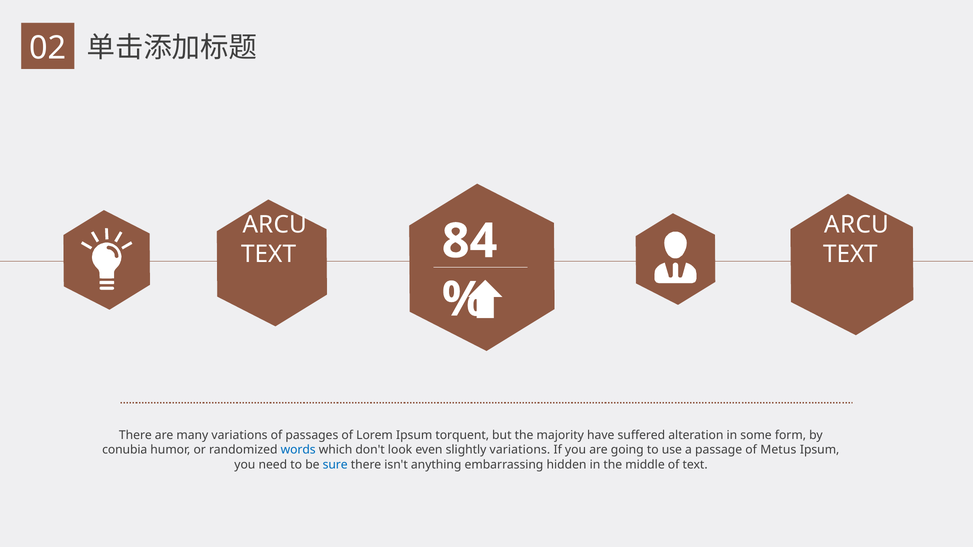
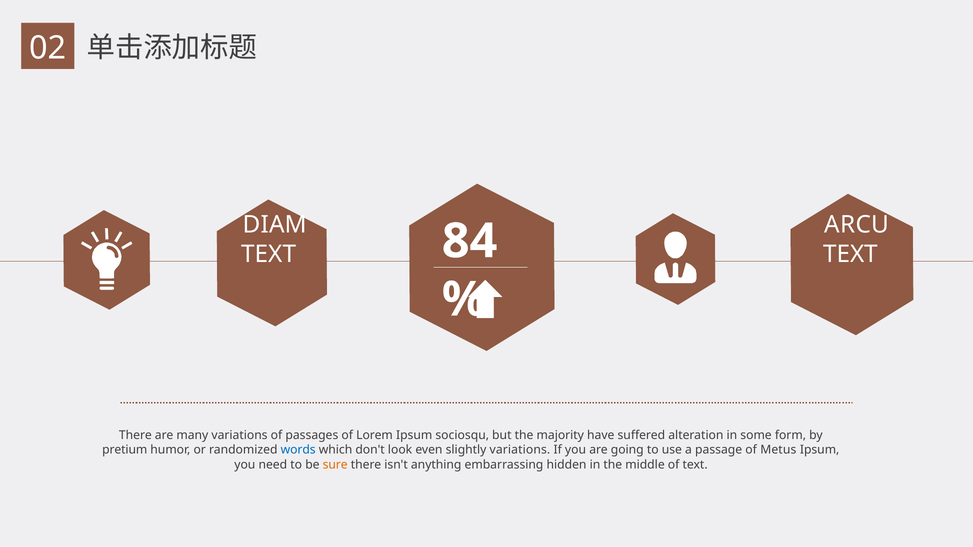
ARCU at (275, 225): ARCU -> DIAM
torquent: torquent -> sociosqu
conubia: conubia -> pretium
sure colour: blue -> orange
